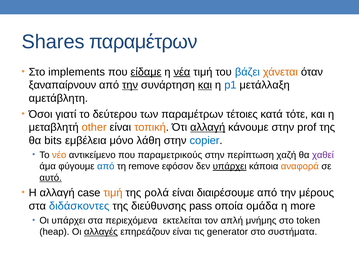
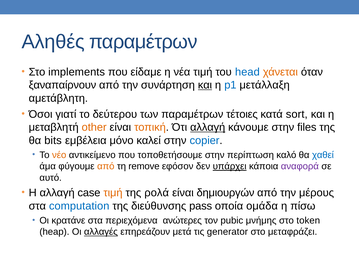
Shares: Shares -> Αληθές
είδαμε underline: present -> none
νέα underline: present -> none
βάζει: βάζει -> head
την at (130, 85) underline: present -> none
τότε: τότε -> sort
prof: prof -> files
λάθη: λάθη -> καλεί
παραμετρικούς: παραμετρικούς -> τοποθετήσουμε
χαζή: χαζή -> καλό
χαθεί colour: purple -> blue
από at (106, 166) colour: blue -> orange
αναφορά colour: orange -> purple
αυτό underline: present -> none
διαιρέσουμε: διαιρέσουμε -> δημιουργών
διδάσκοντες: διδάσκοντες -> computation
more: more -> πίσω
Οι υπάρχει: υπάρχει -> κρατάνε
εκτελείται: εκτελείται -> ανώτερες
απλή: απλή -> pubic
επηρεάζουν είναι: είναι -> μετά
συστήματα: συστήματα -> μεταφράζει
